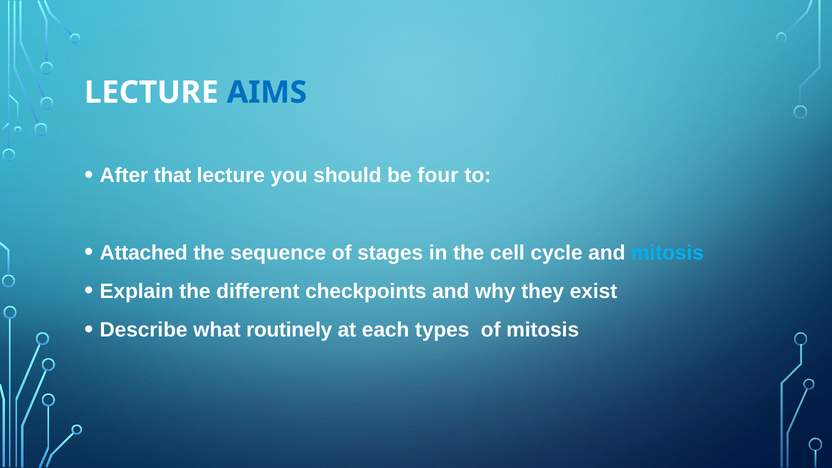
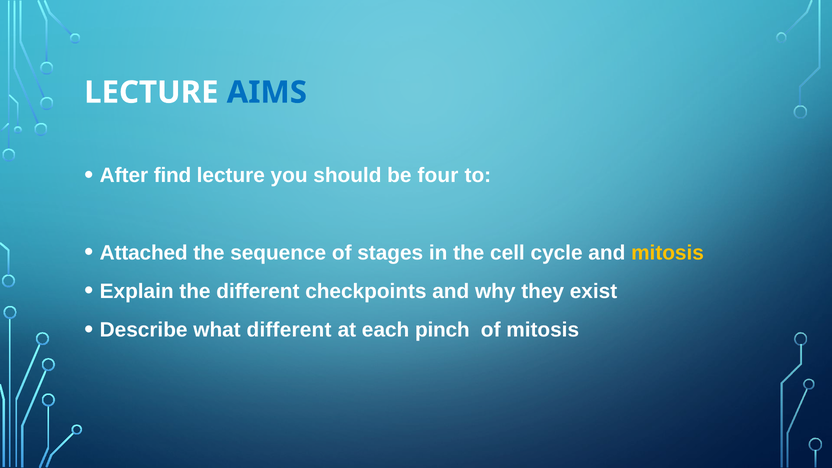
that: that -> find
mitosis at (668, 253) colour: light blue -> yellow
what routinely: routinely -> different
types: types -> pinch
